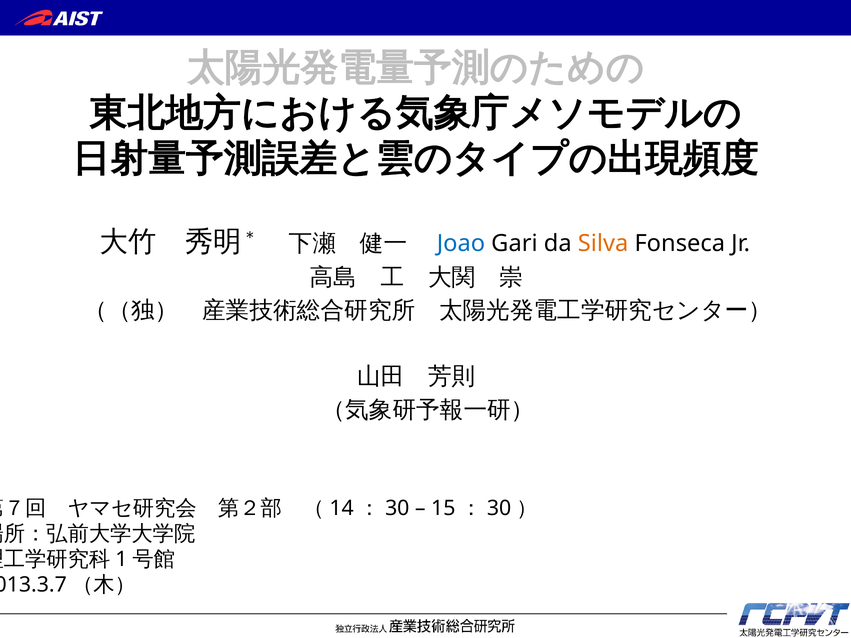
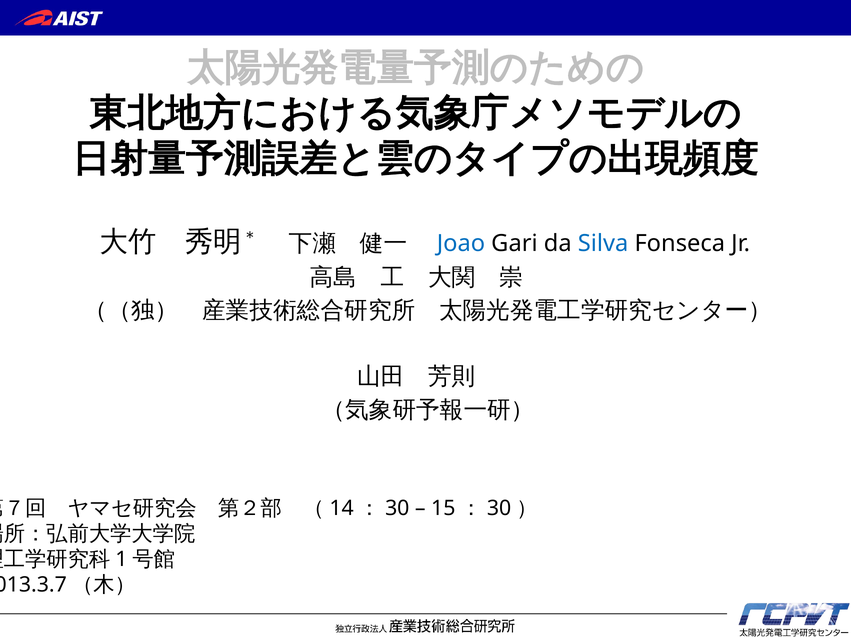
Silva colour: orange -> blue
